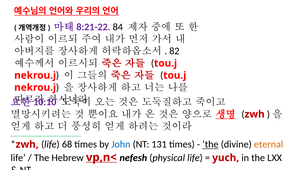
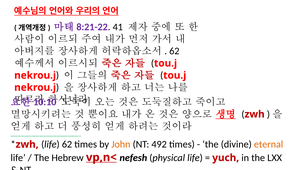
84: 84 -> 41
82 at (174, 51): 82 -> 62
life 68: 68 -> 62
John colour: blue -> orange
131: 131 -> 492
the at (210, 144) underline: present -> none
